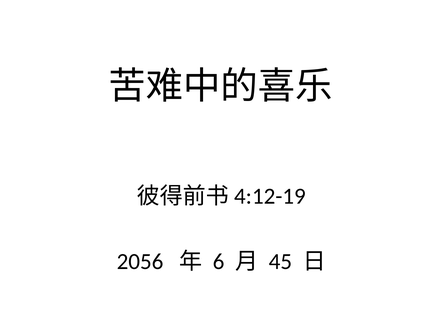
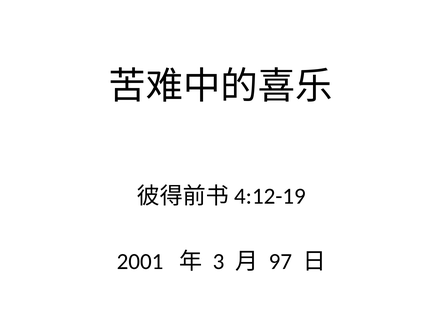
2056: 2056 -> 2001
6: 6 -> 3
45: 45 -> 97
